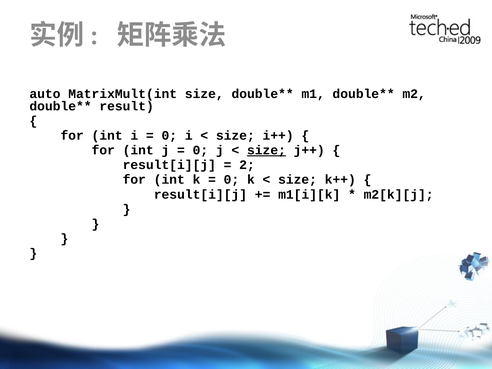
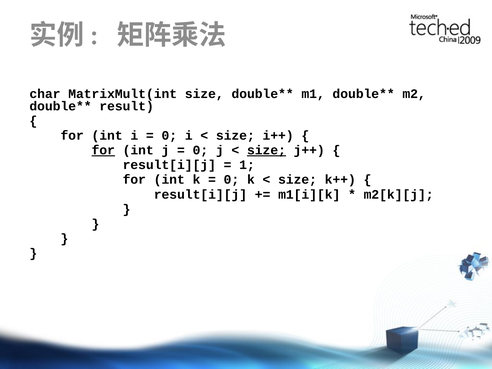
auto: auto -> char
for at (103, 150) underline: none -> present
2: 2 -> 1
